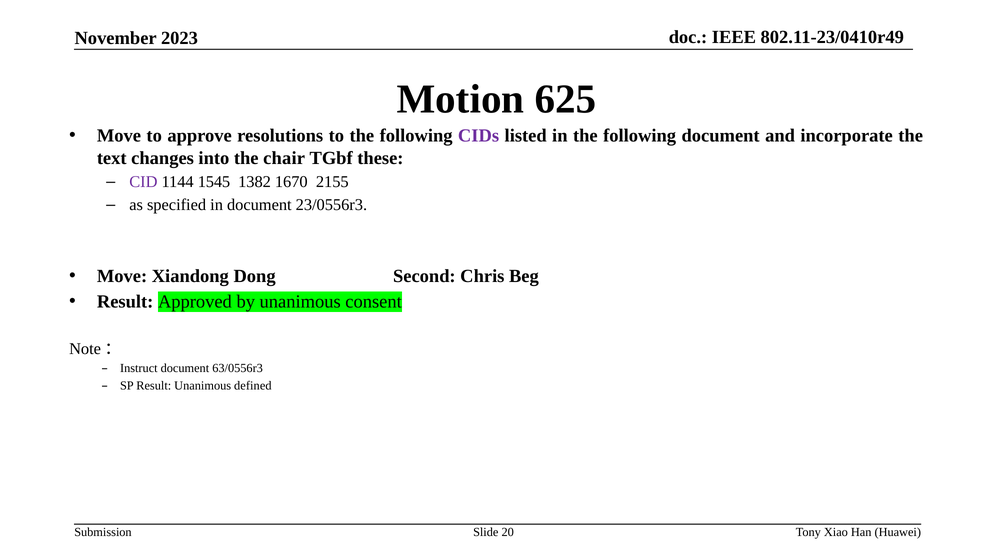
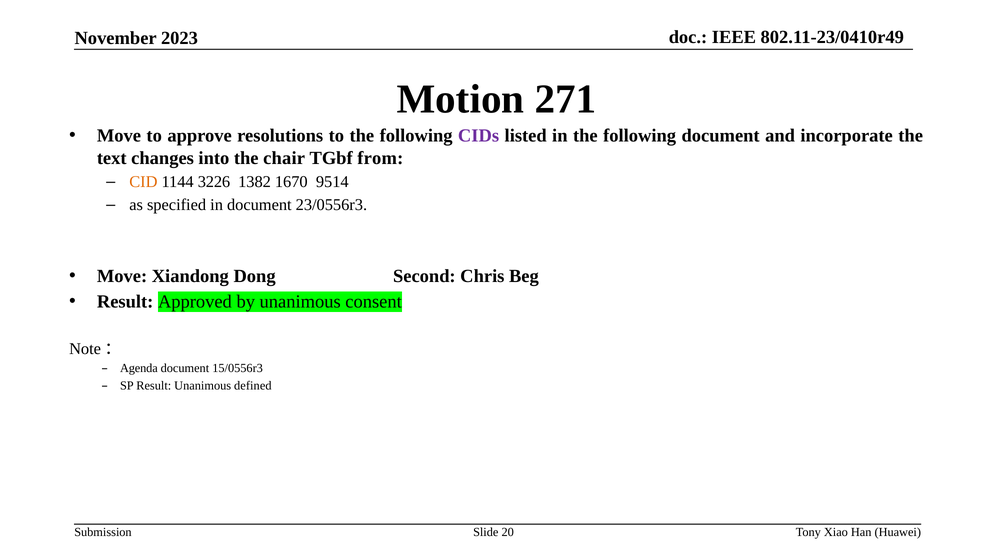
625: 625 -> 271
these: these -> from
CID colour: purple -> orange
1545: 1545 -> 3226
2155: 2155 -> 9514
Instruct: Instruct -> Agenda
63/0556r3: 63/0556r3 -> 15/0556r3
